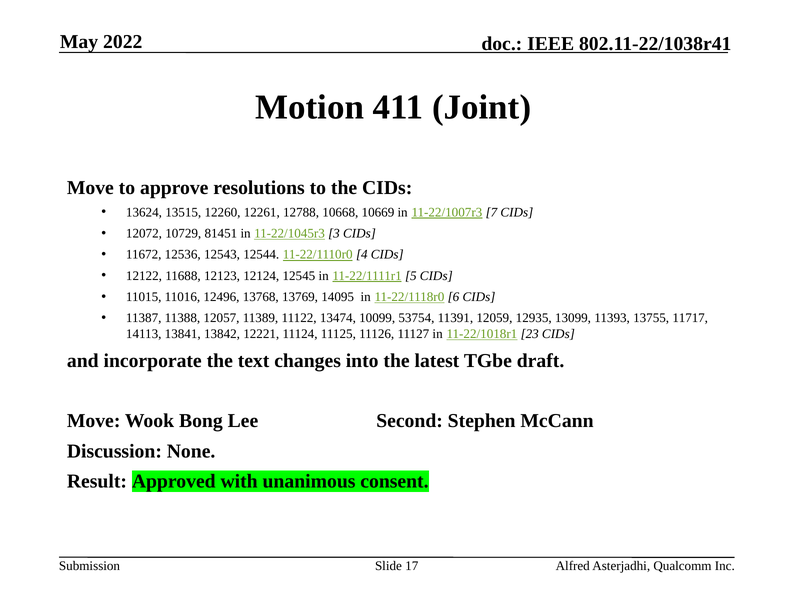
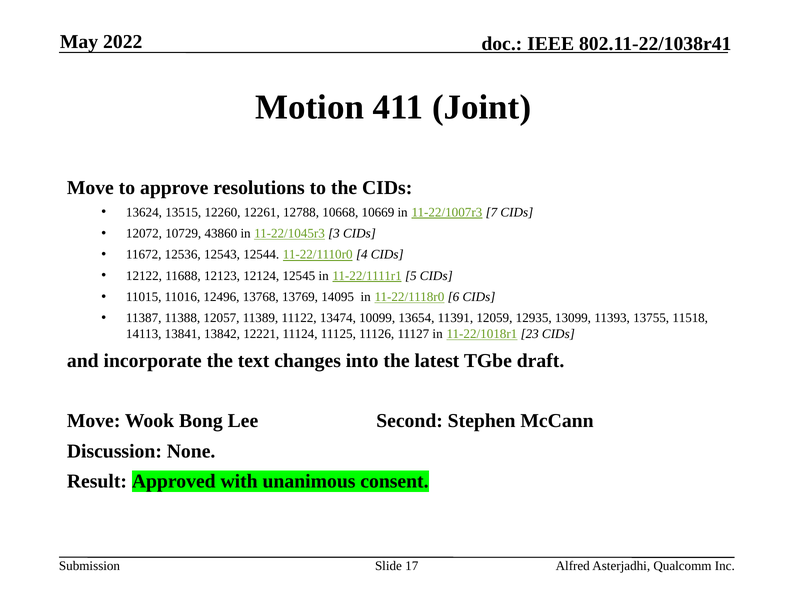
81451: 81451 -> 43860
53754: 53754 -> 13654
11717: 11717 -> 11518
